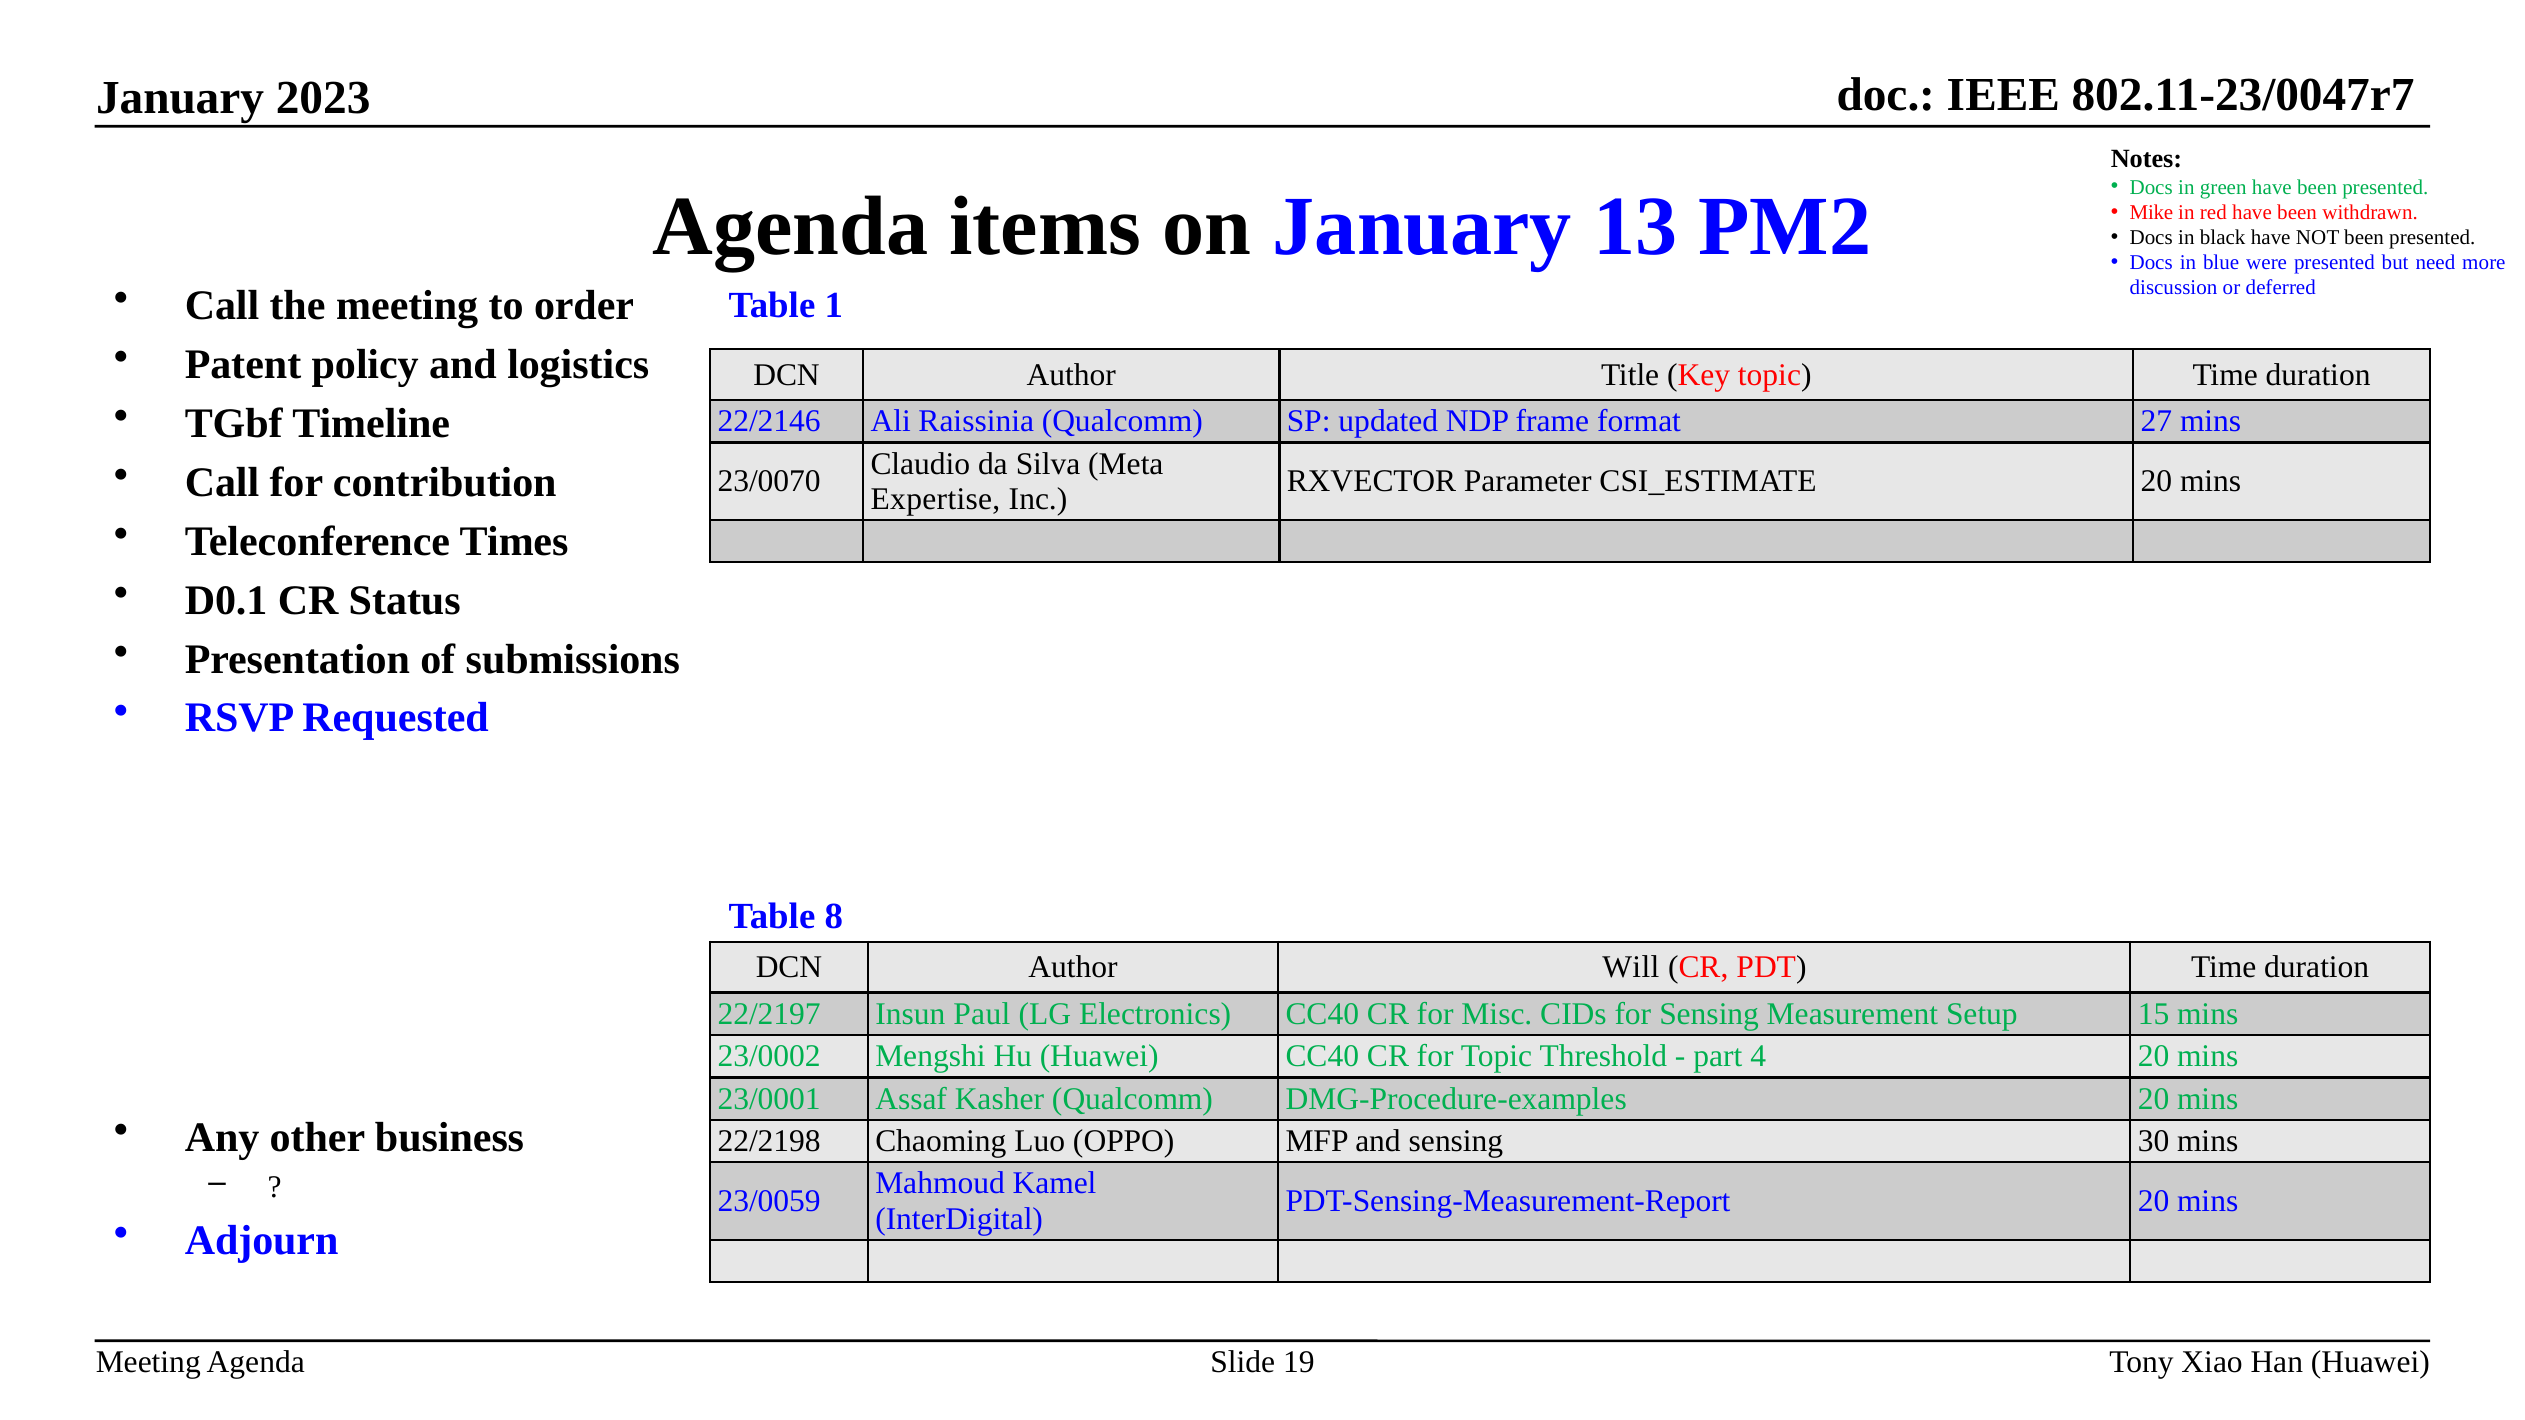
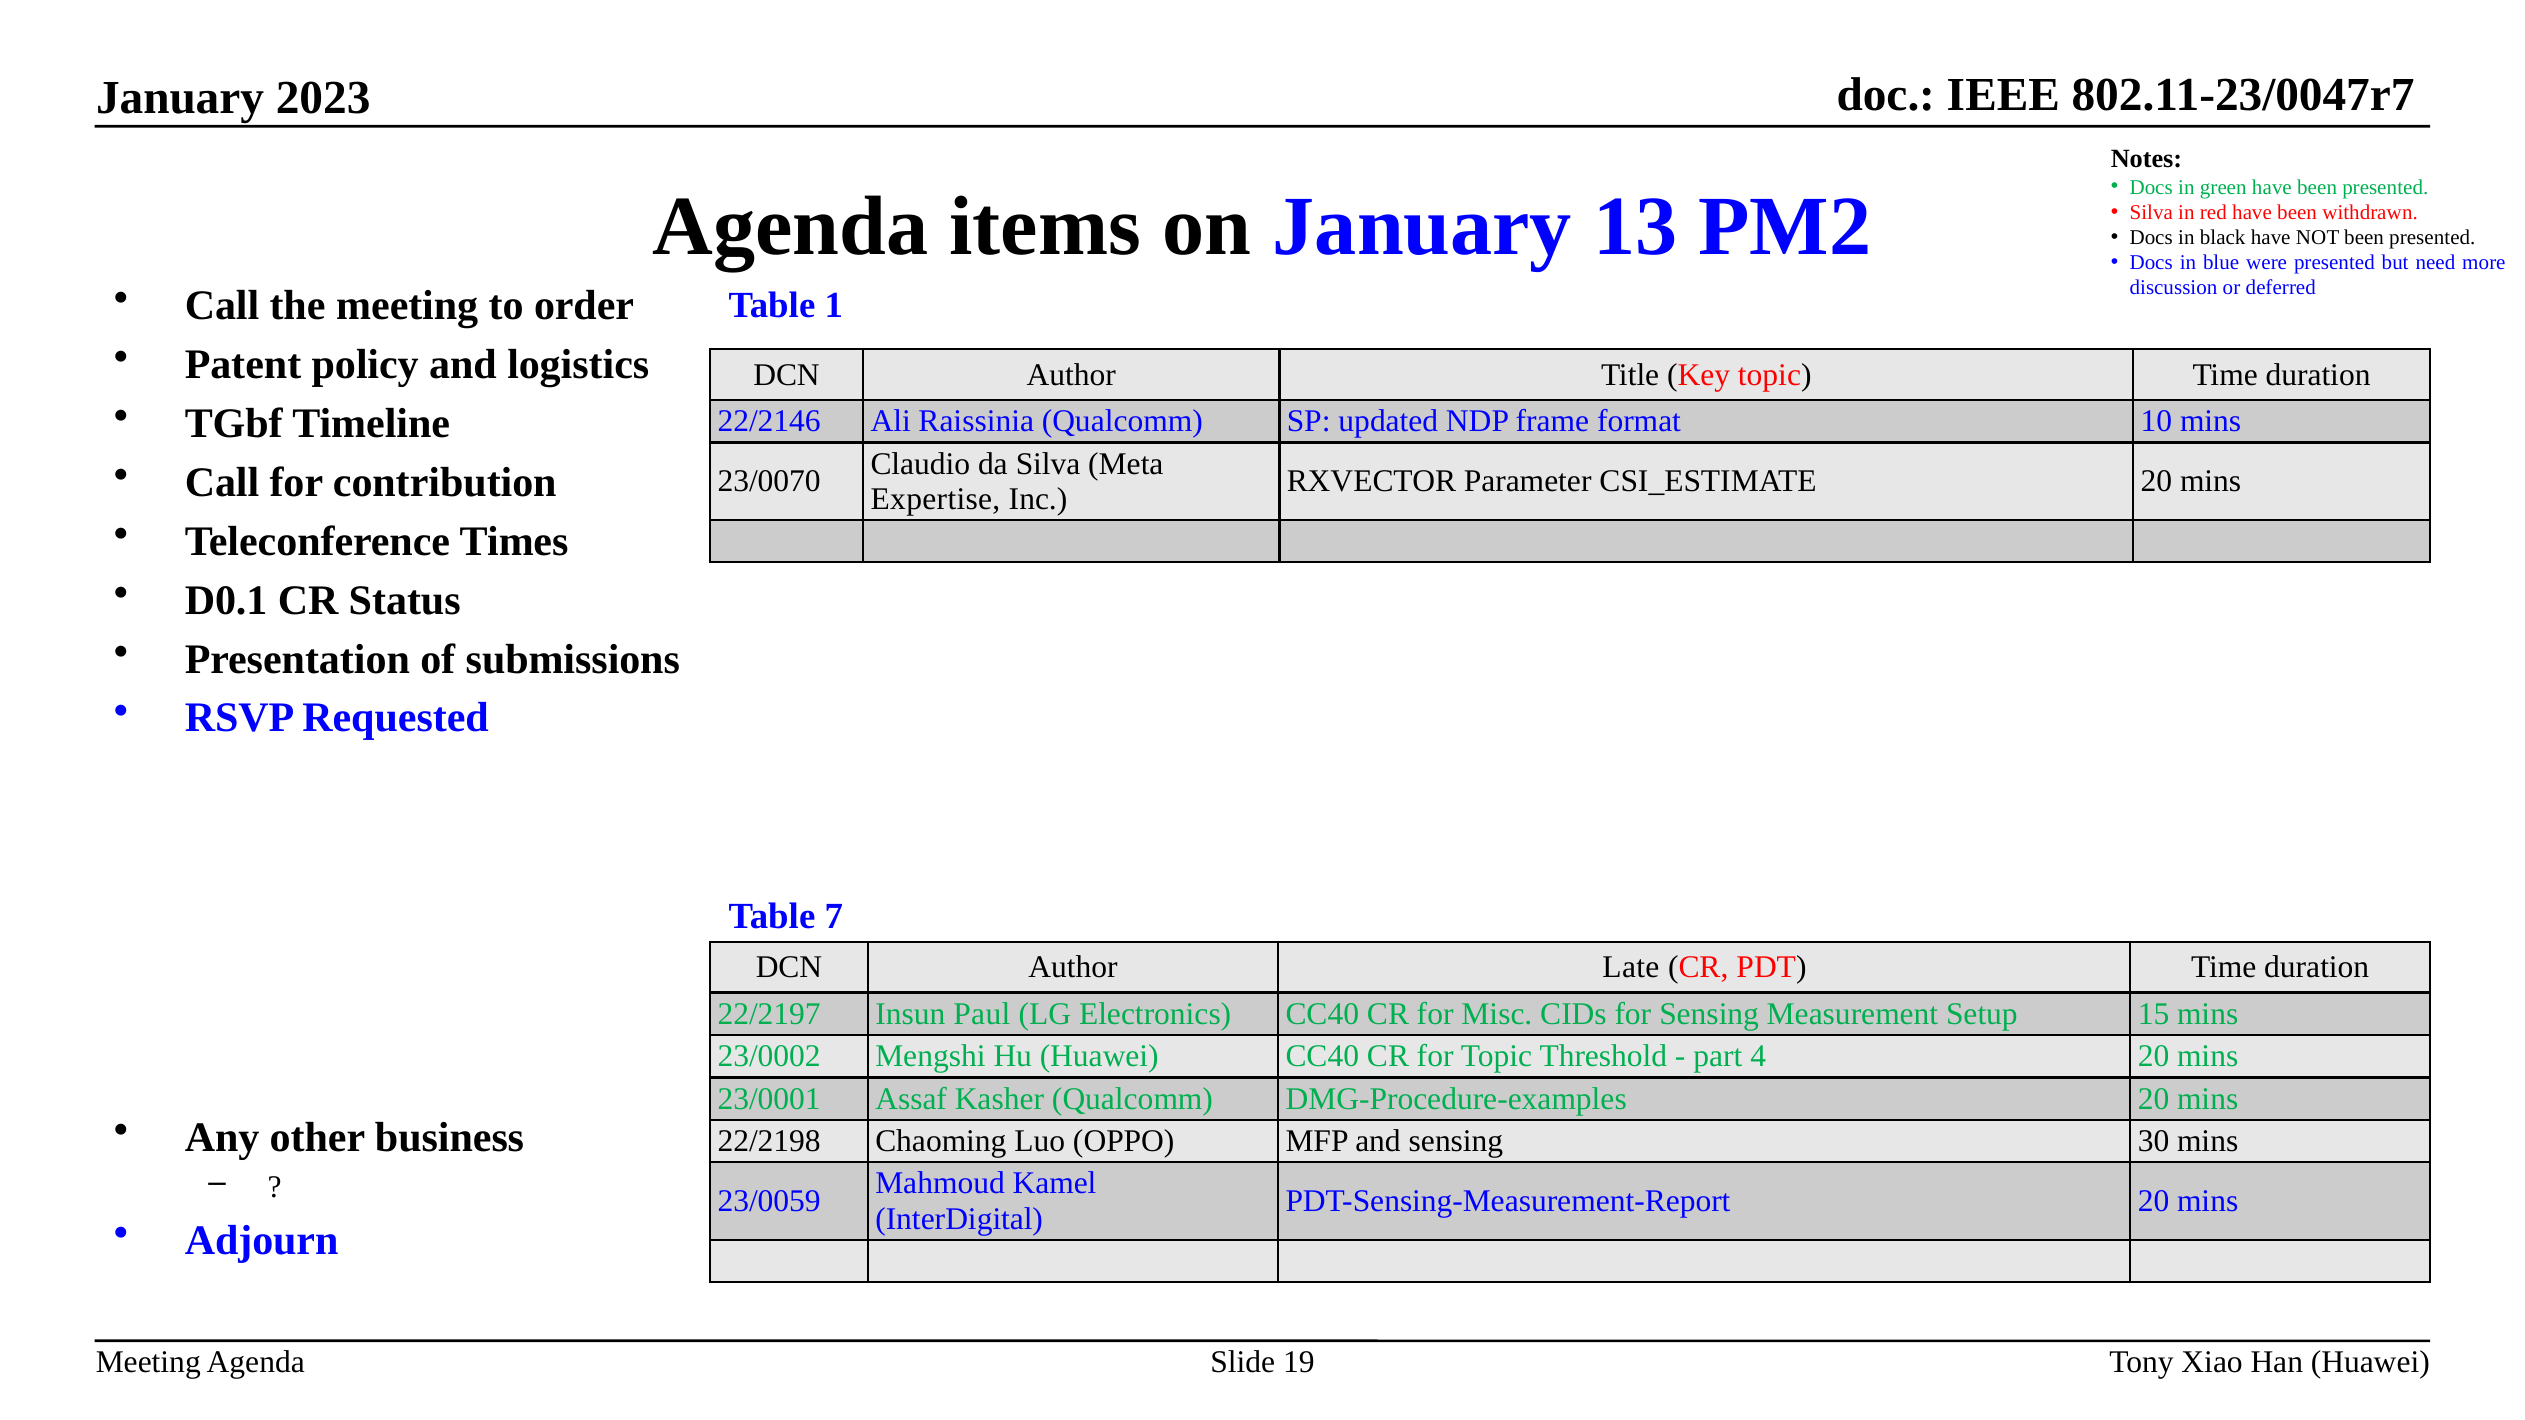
Mike at (2151, 212): Mike -> Silva
27: 27 -> 10
8: 8 -> 7
Will: Will -> Late
